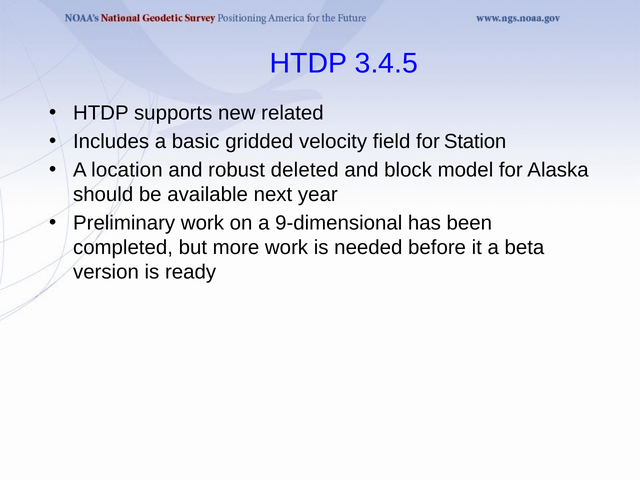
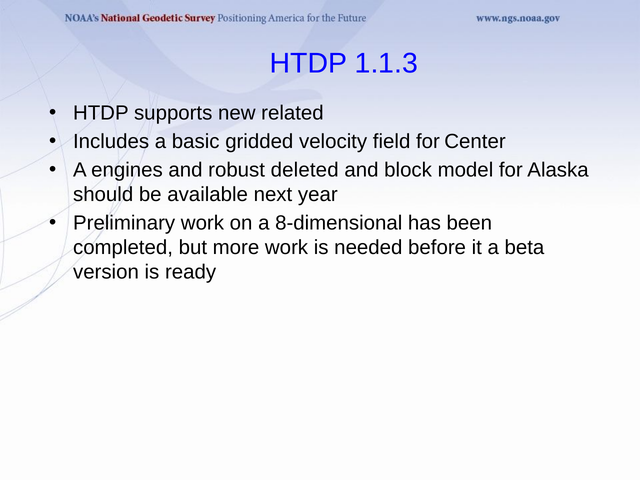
3.4.5: 3.4.5 -> 1.1.3
Station: Station -> Center
location: location -> engines
9-dimensional: 9-dimensional -> 8-dimensional
